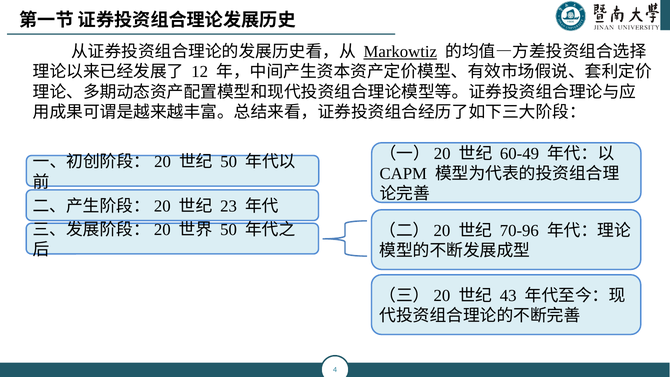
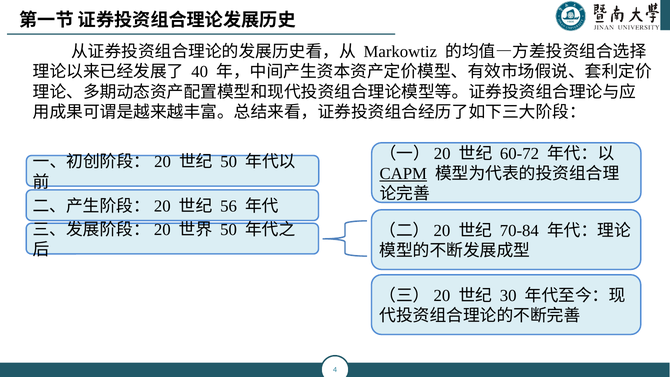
Markowtiz underline: present -> none
12: 12 -> 40
60-49: 60-49 -> 60-72
CAPM underline: none -> present
23: 23 -> 56
70-96: 70-96 -> 70-84
43: 43 -> 30
